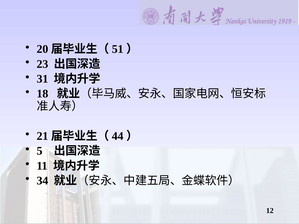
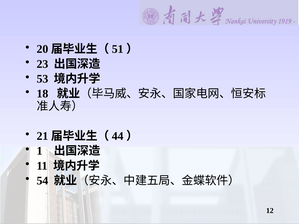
31: 31 -> 53
5: 5 -> 1
34: 34 -> 54
